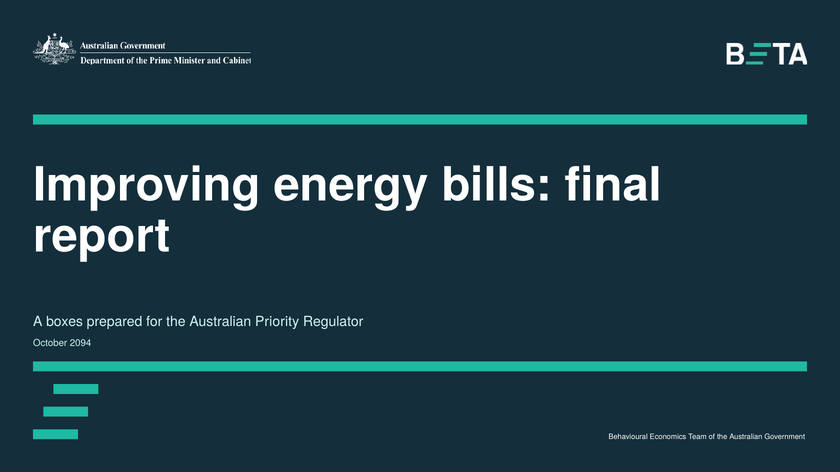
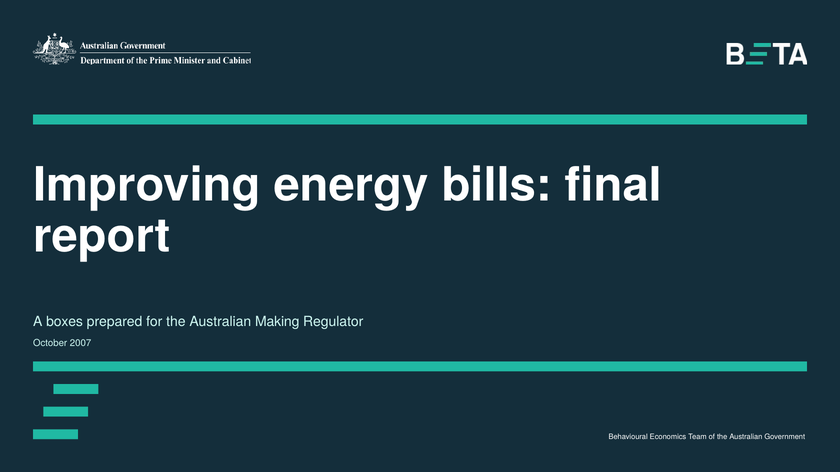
Priority: Priority -> Making
2094: 2094 -> 2007
